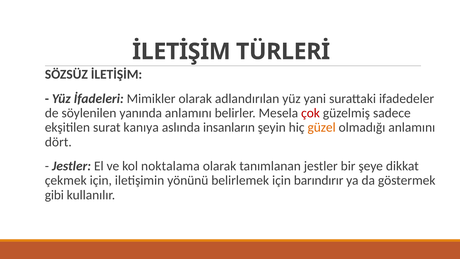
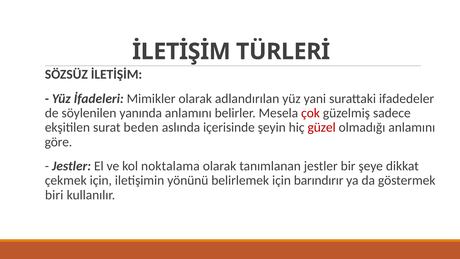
kanıya: kanıya -> beden
insanların: insanların -> içerisinde
güzel colour: orange -> red
dört: dört -> göre
gibi: gibi -> biri
